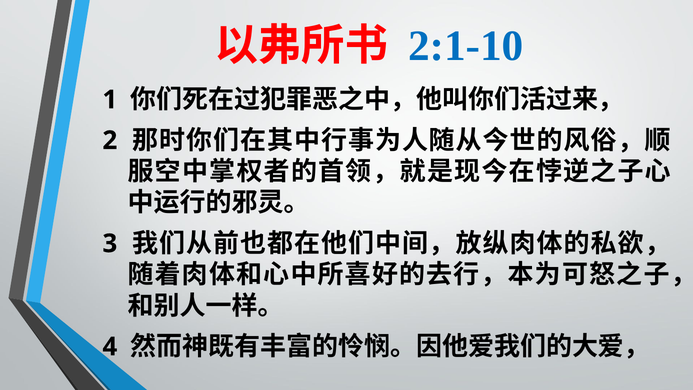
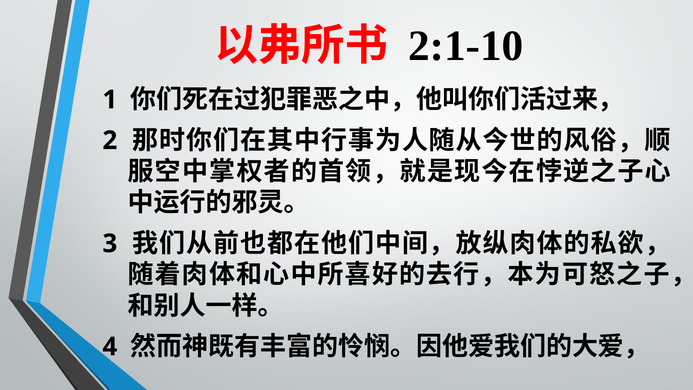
2:1-10 colour: blue -> black
